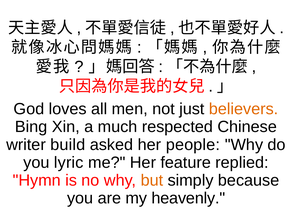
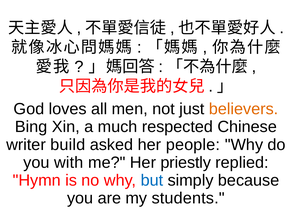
lyric: lyric -> with
feature: feature -> priestly
but colour: orange -> blue
heavenly: heavenly -> students
